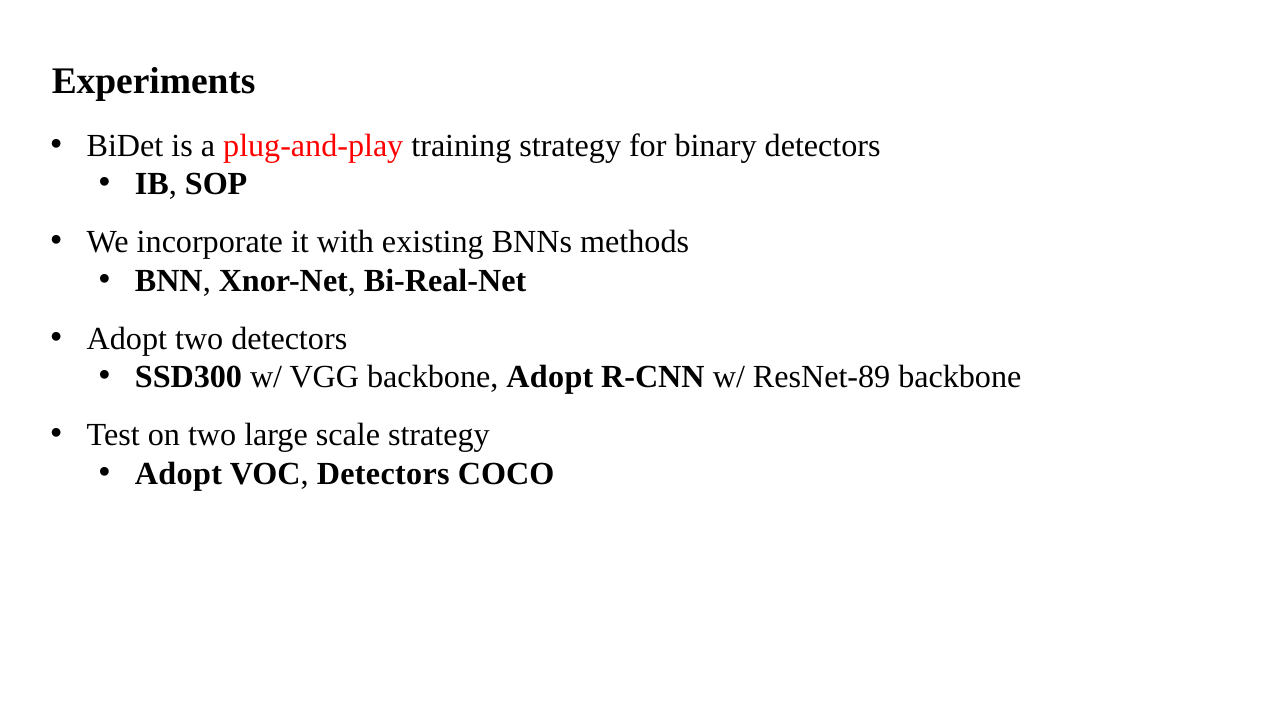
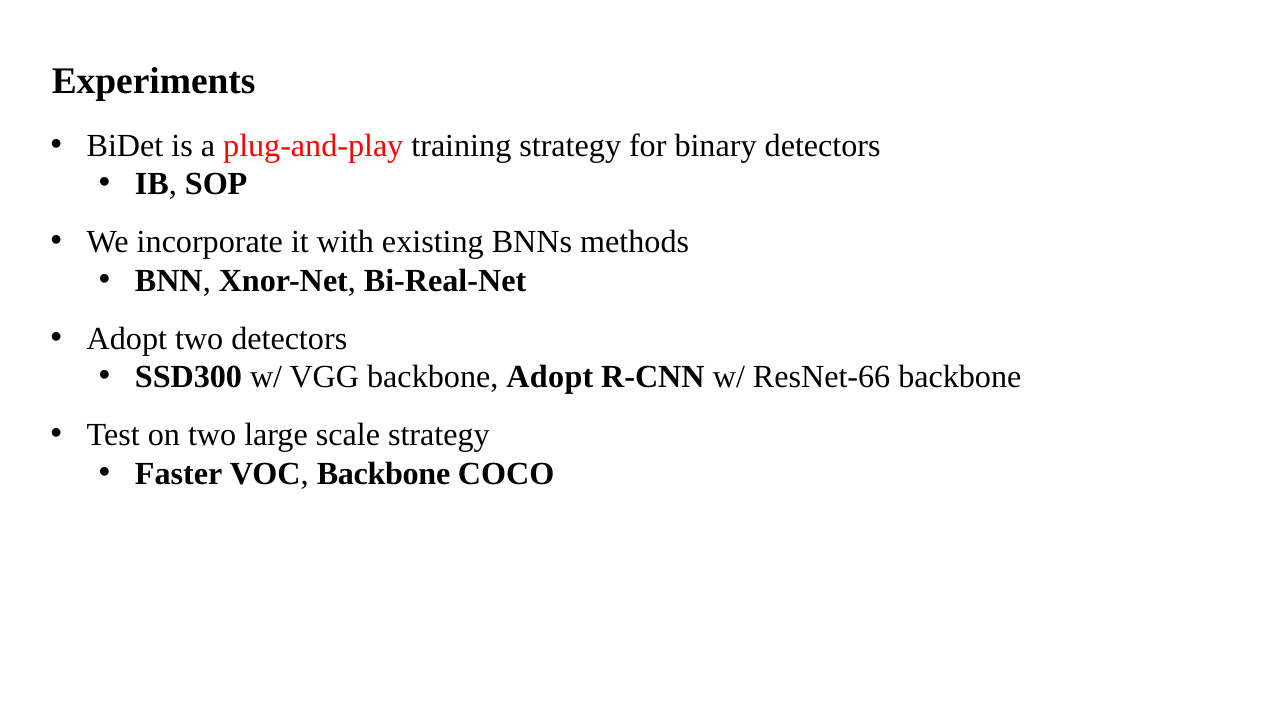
ResNet-89: ResNet-89 -> ResNet-66
Adopt at (178, 473): Adopt -> Faster
VOC Detectors: Detectors -> Backbone
